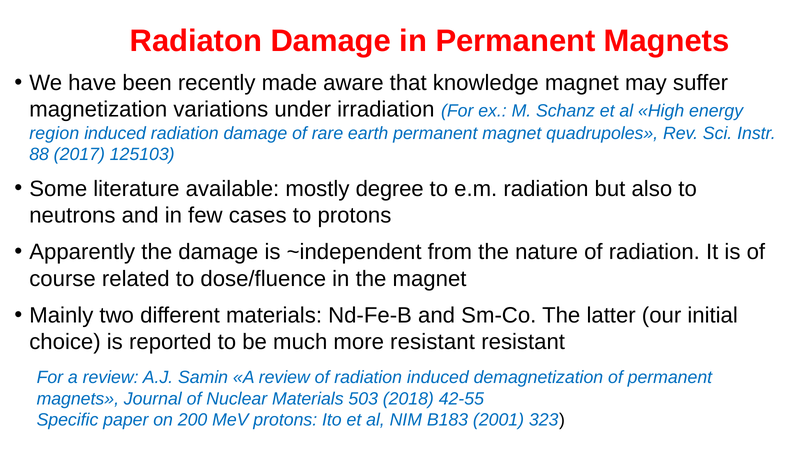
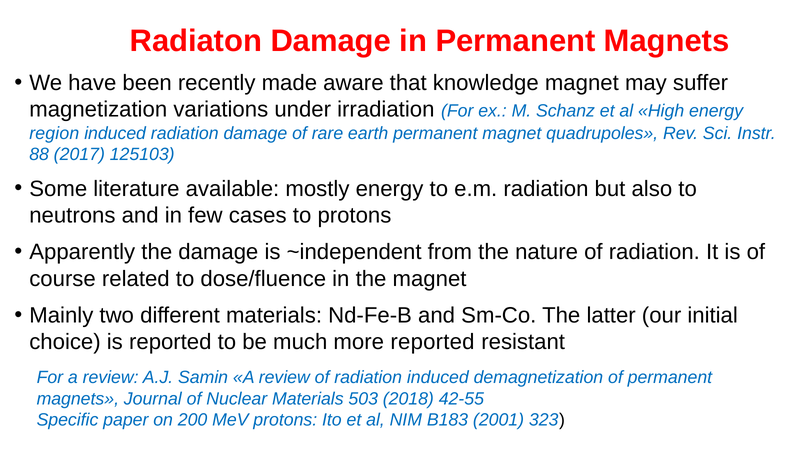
mostly degree: degree -> energy
more resistant: resistant -> reported
